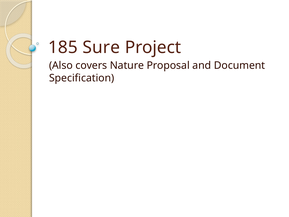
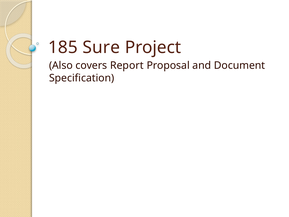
Nature: Nature -> Report
